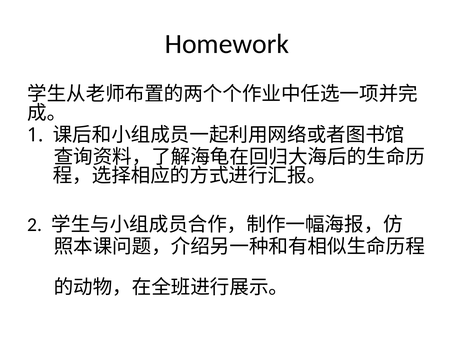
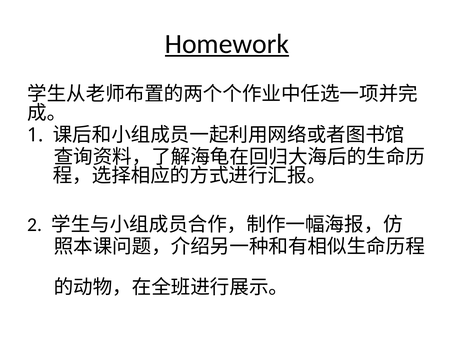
Homework underline: none -> present
